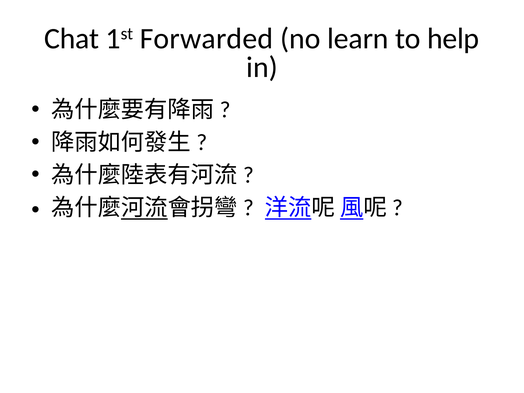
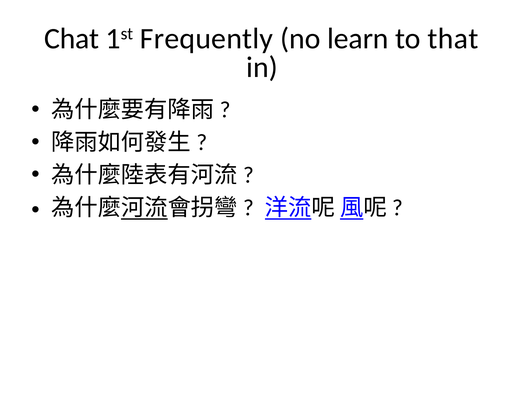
Forwarded: Forwarded -> Frequently
help: help -> that
